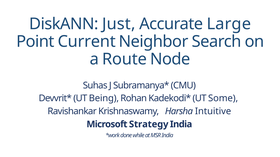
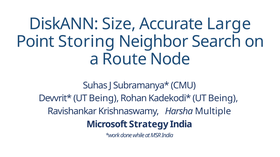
Just: Just -> Size
Current: Current -> Storing
Some at (223, 99): Some -> Being
Intuitive: Intuitive -> Multiple
